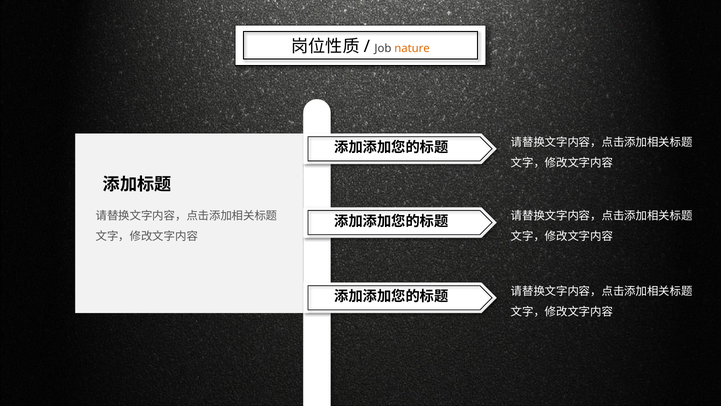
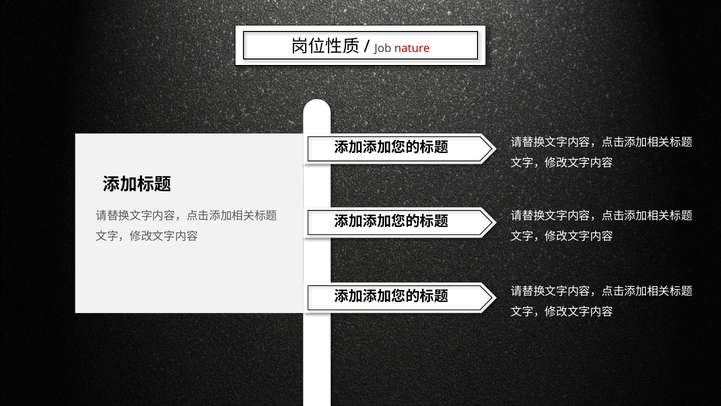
nature colour: orange -> red
